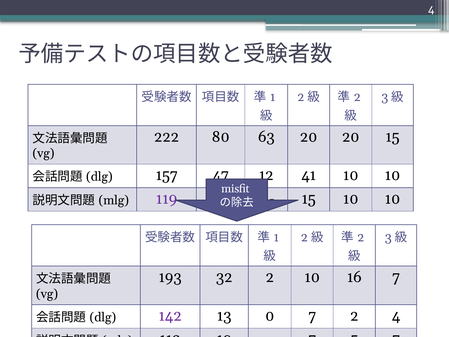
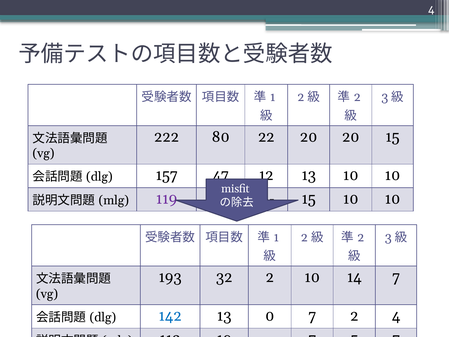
63: 63 -> 22
41 at (309, 175): 41 -> 13
16: 16 -> 14
142 colour: purple -> blue
